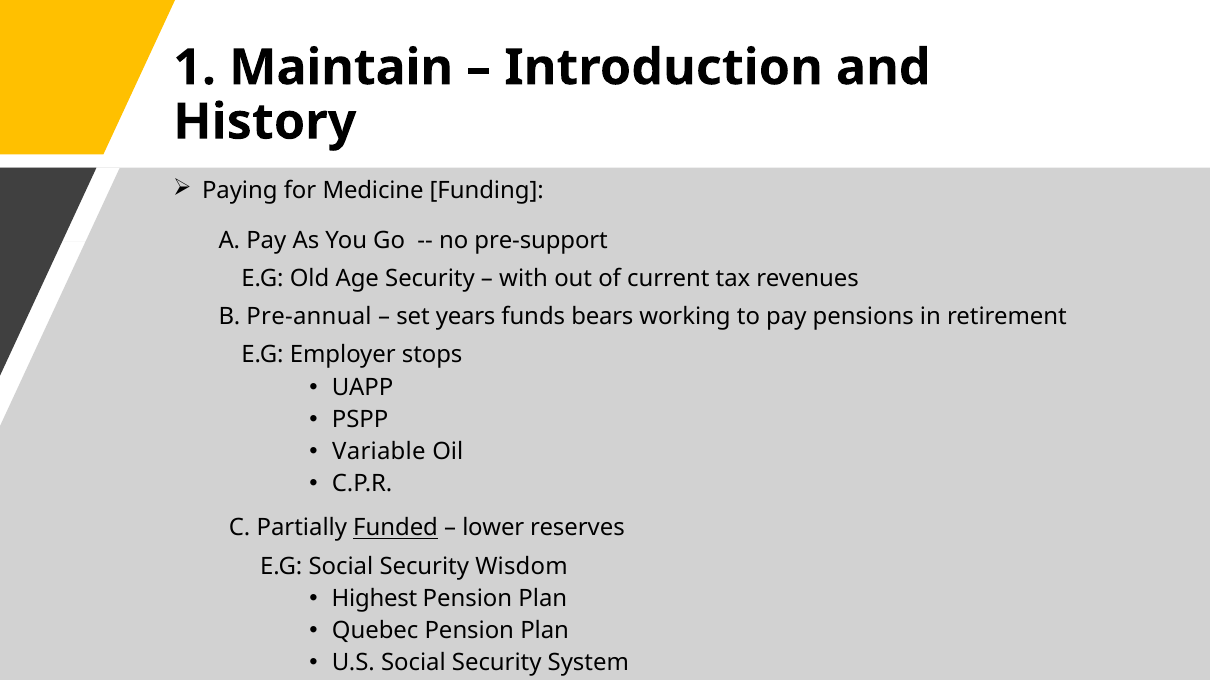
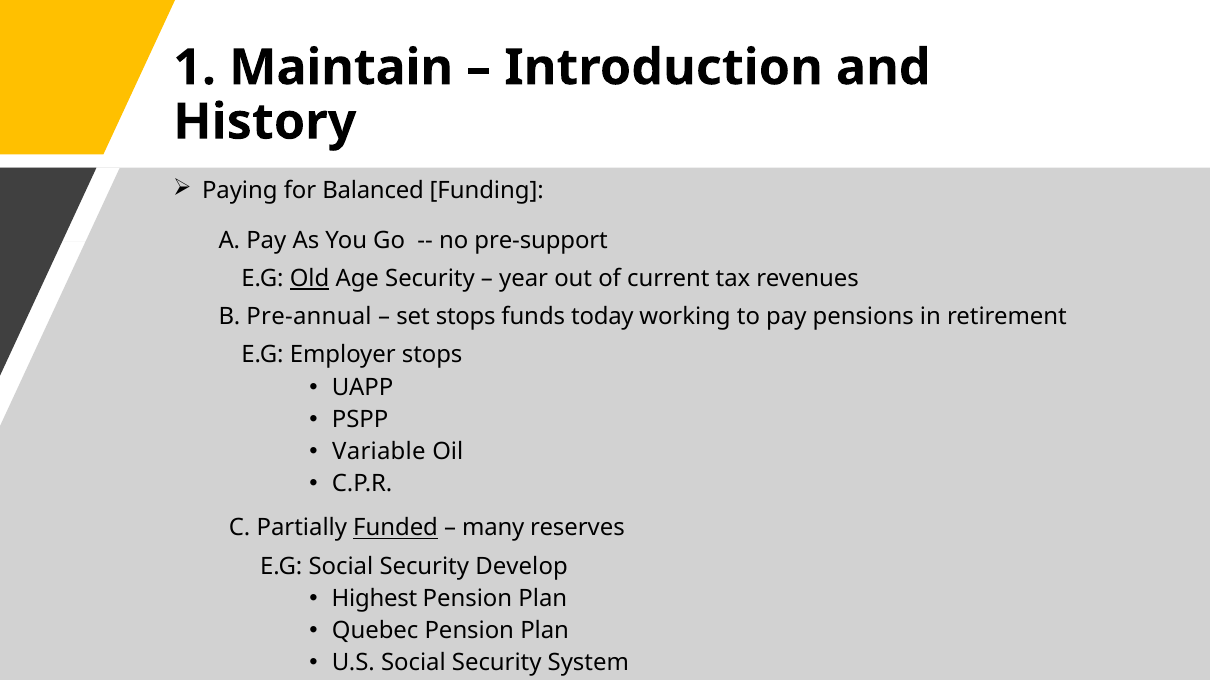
Medicine: Medicine -> Balanced
Old underline: none -> present
with: with -> year
set years: years -> stops
bears: bears -> today
lower: lower -> many
Wisdom: Wisdom -> Develop
